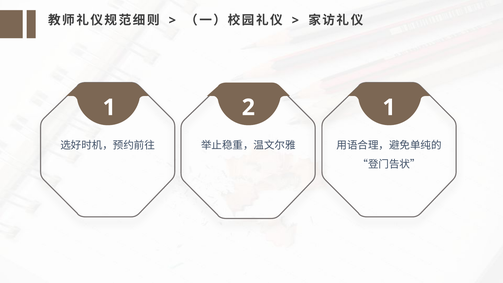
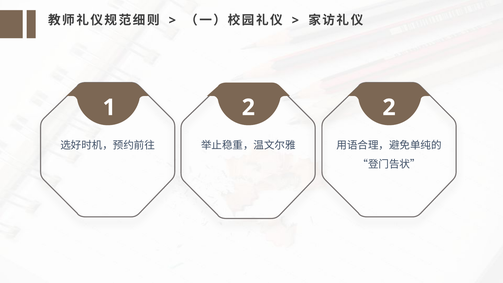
2 1: 1 -> 2
